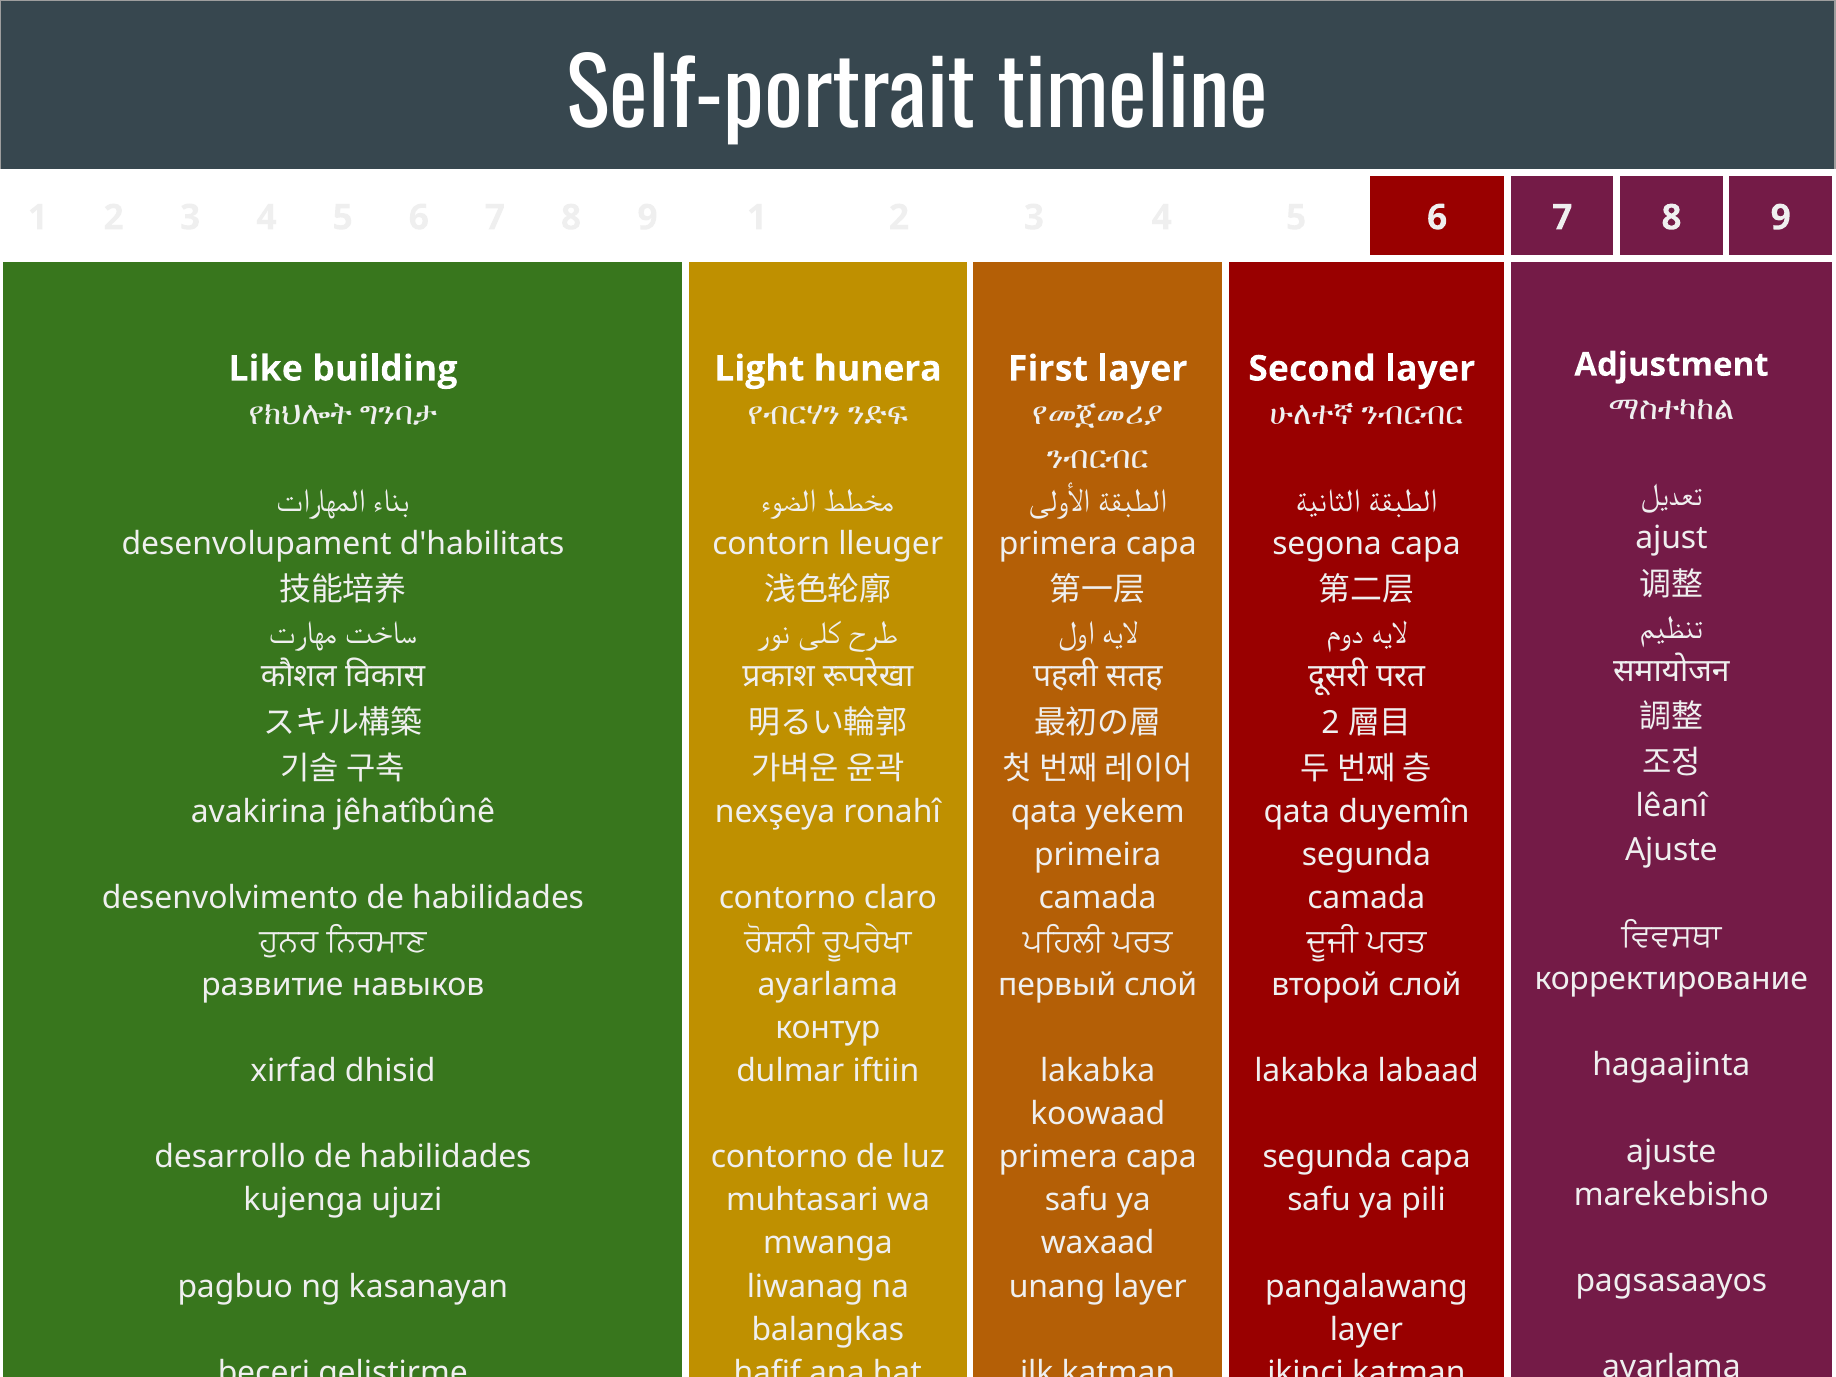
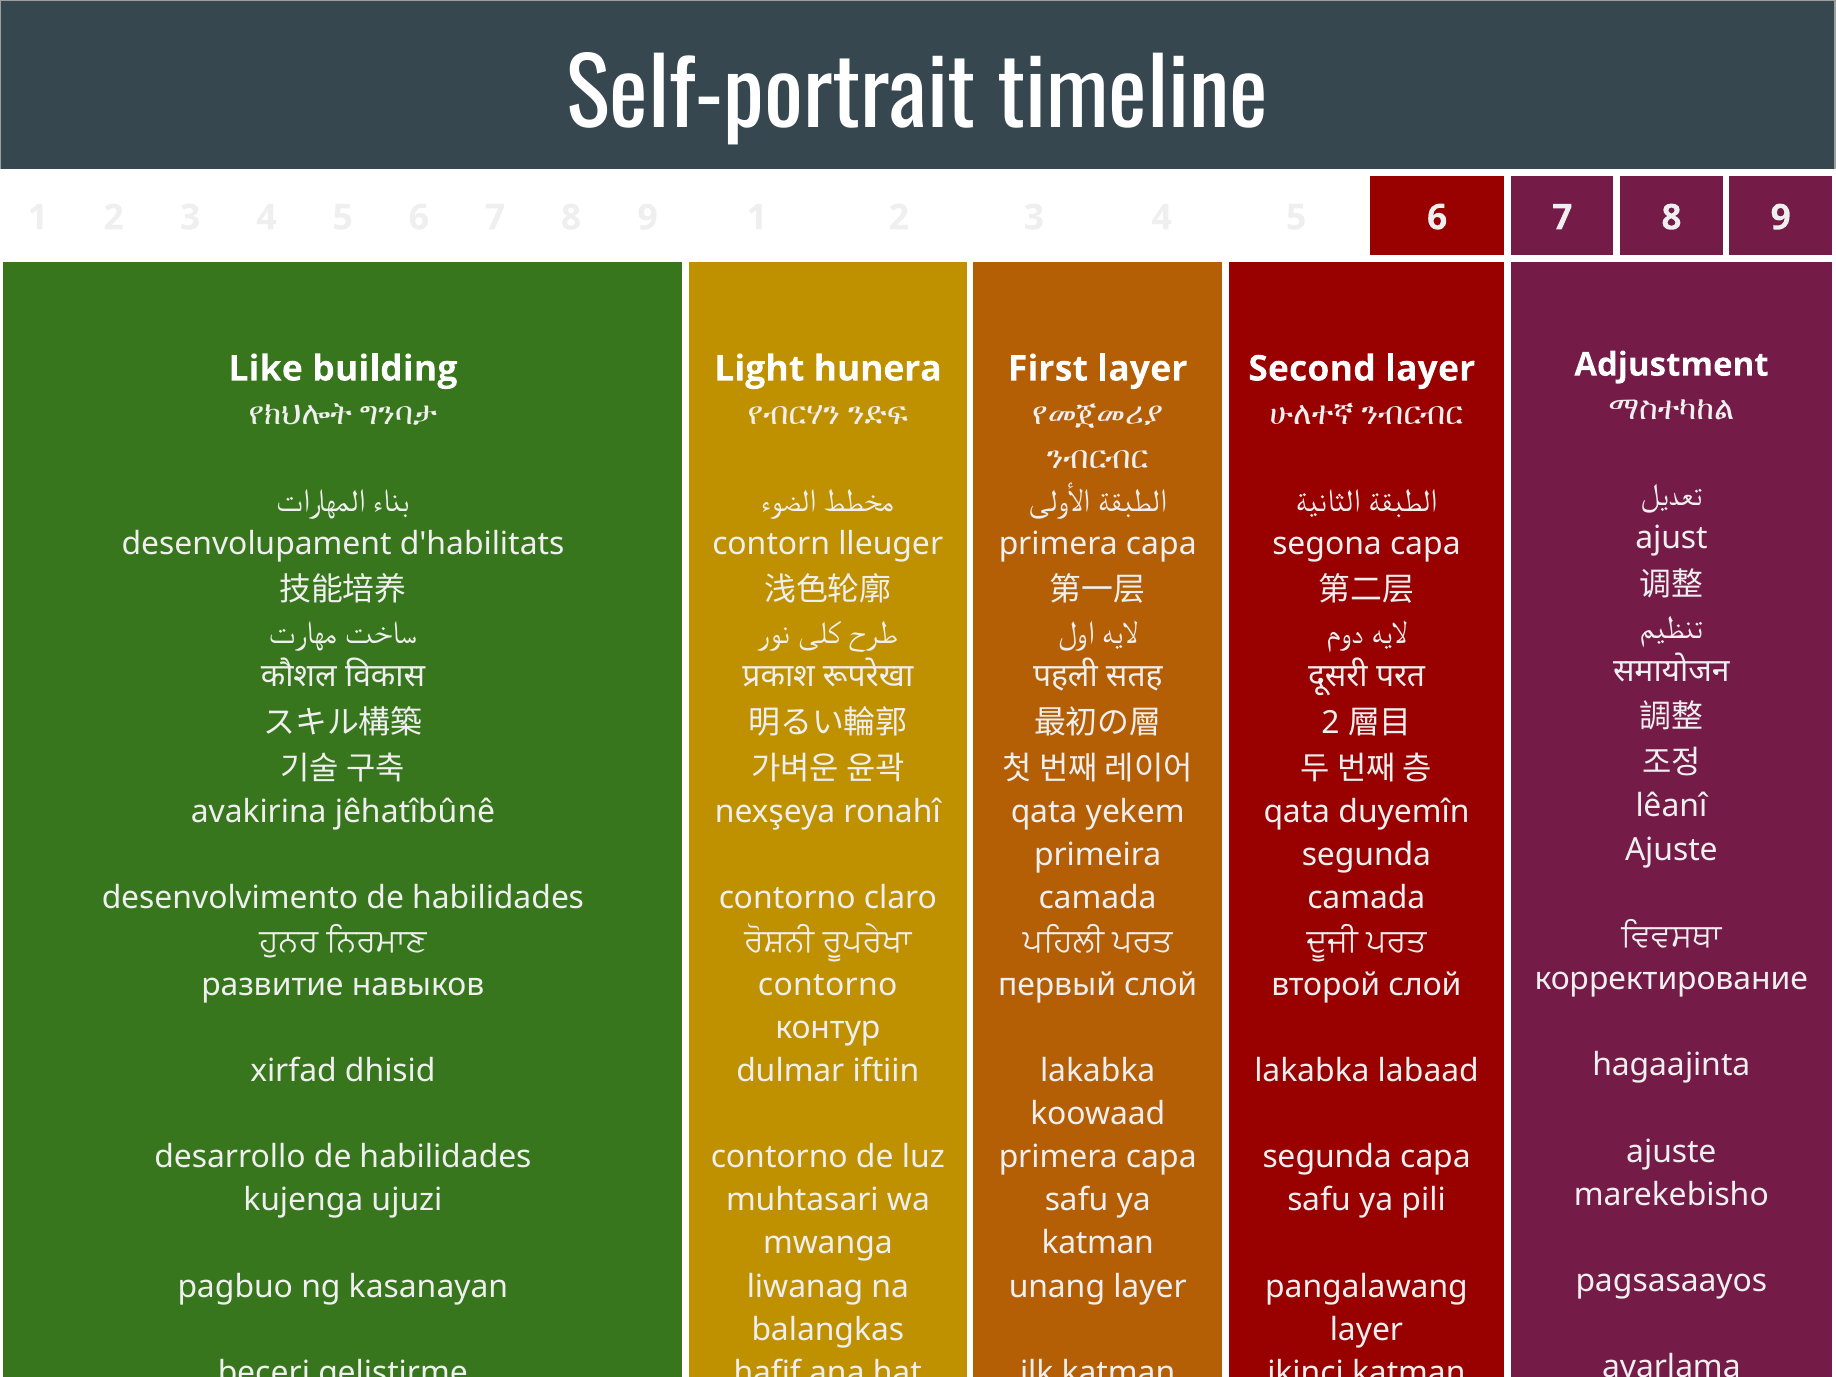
ayarlama at (828, 985): ayarlama -> contorno
waxaad at (1098, 1243): waxaad -> katman
